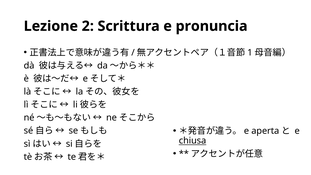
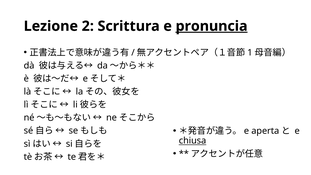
pronuncia underline: none -> present
